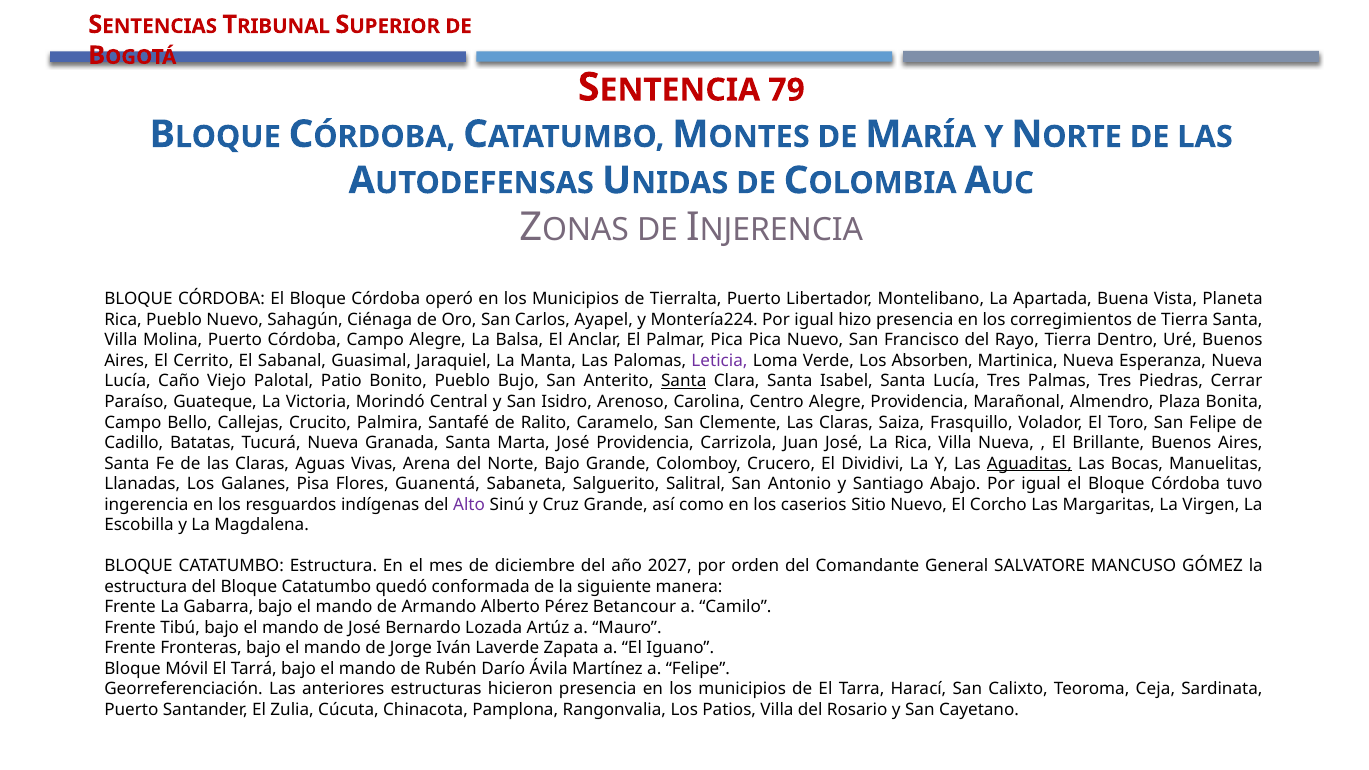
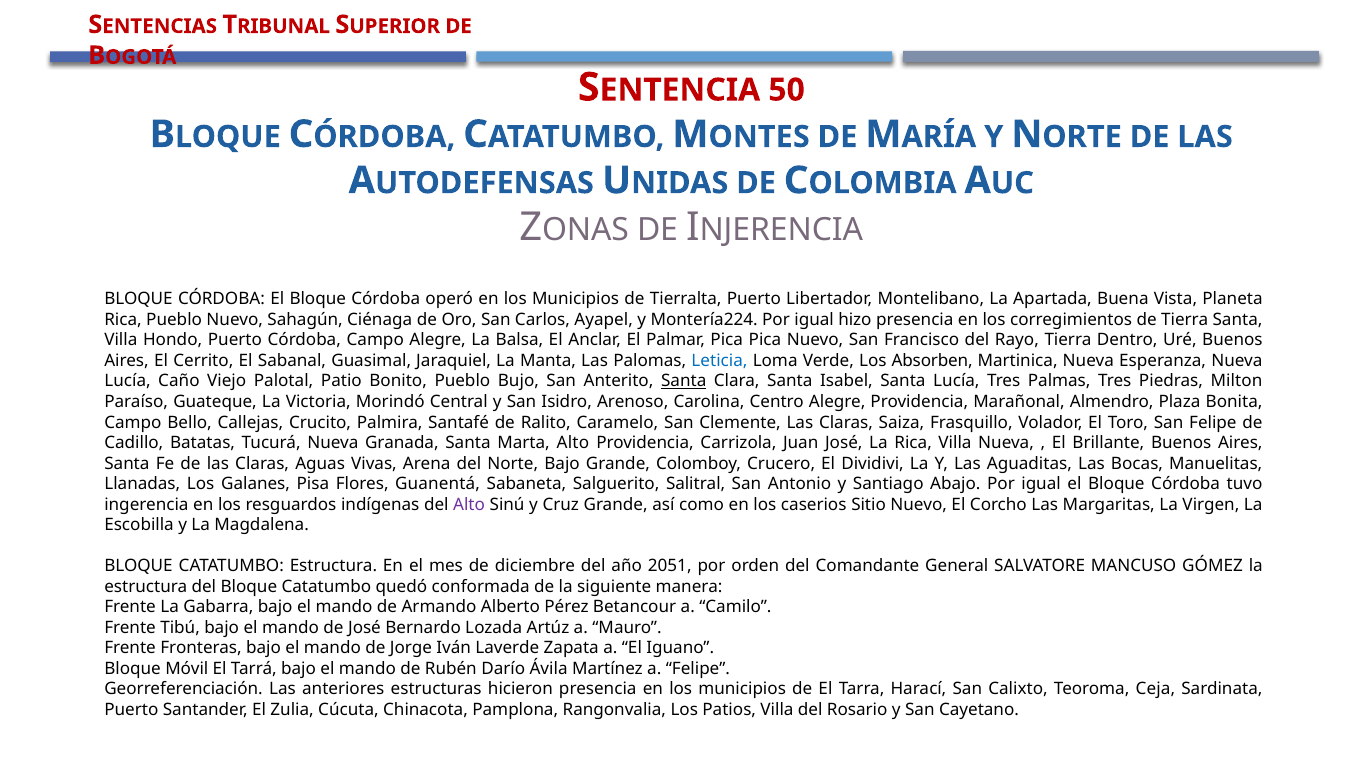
79: 79 -> 50
Molina: Molina -> Hondo
Leticia colour: purple -> blue
Cerrar: Cerrar -> Milton
Marta José: José -> Alto
Aguaditas underline: present -> none
2027: 2027 -> 2051
